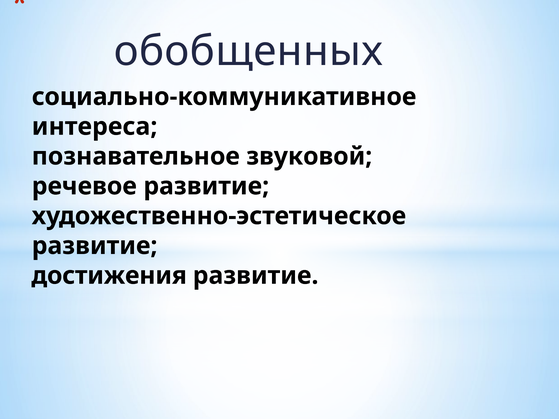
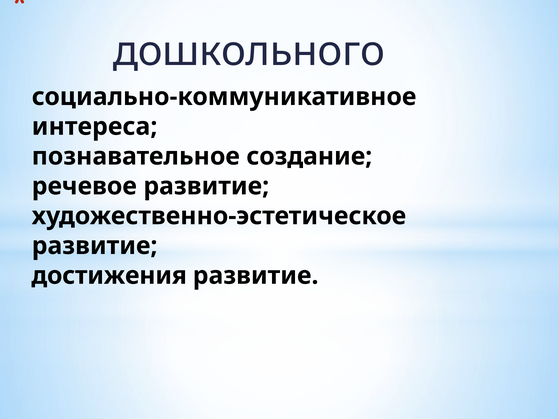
обобщенных: обобщенных -> дошкольного
звуковой: звуковой -> создание
